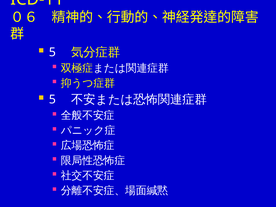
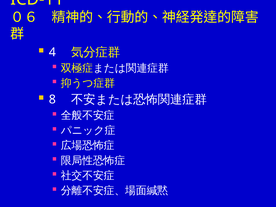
5 at (52, 52): 5 -> 4
5 at (52, 99): 5 -> 8
